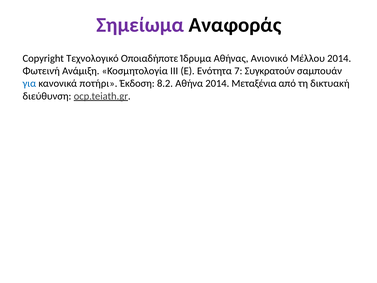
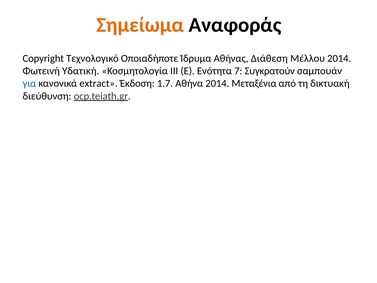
Σημείωμα colour: purple -> orange
Ανιονικό: Ανιονικό -> Διάθεση
Ανάμιξη: Ανάμιξη -> Υδατική
ποτήρι: ποτήρι -> extract
8.2: 8.2 -> 1.7
